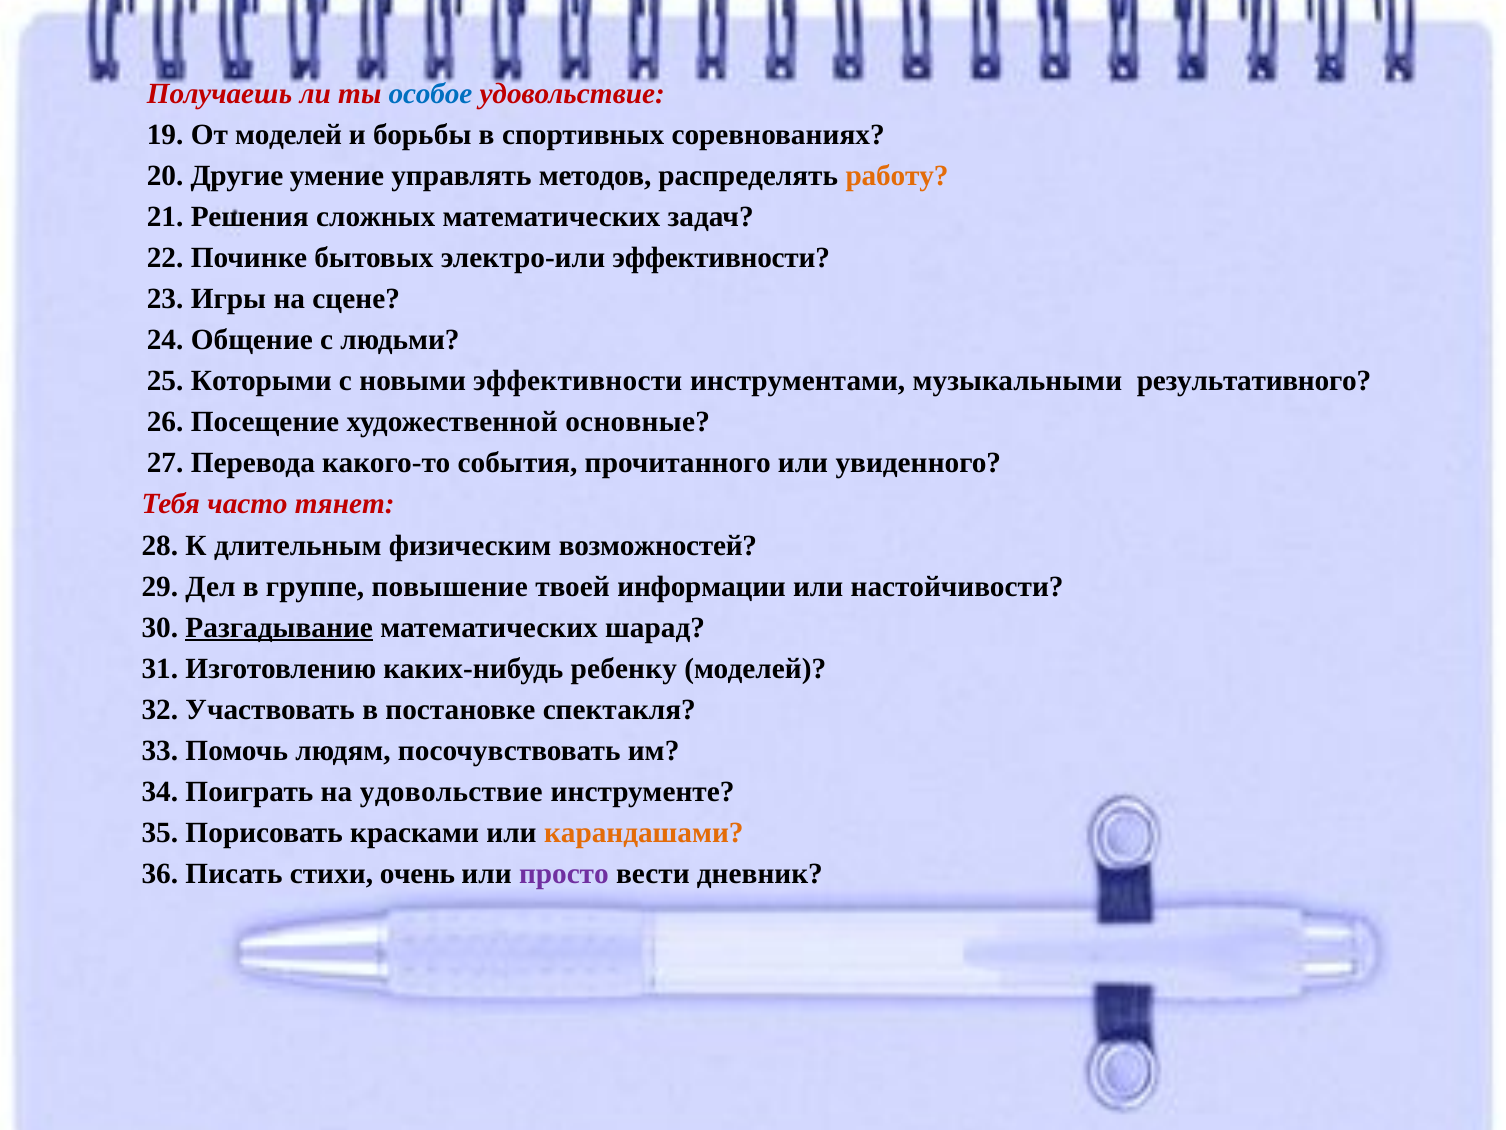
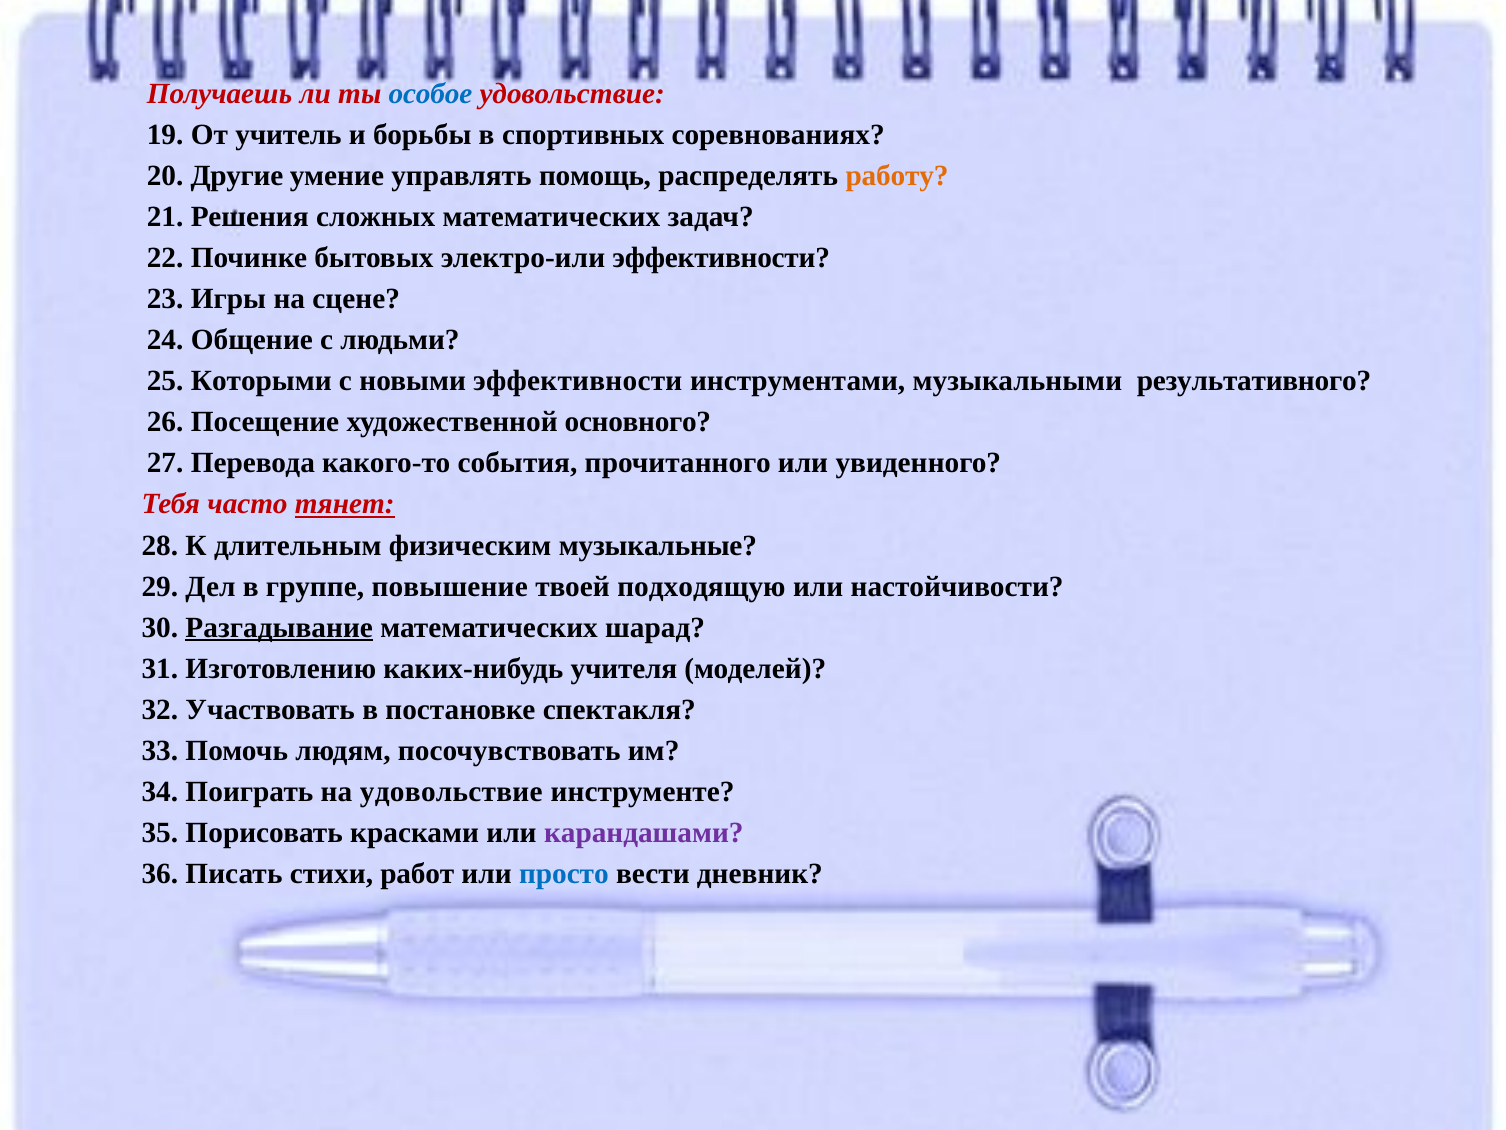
От моделей: моделей -> учитель
методов: методов -> помощь
основные: основные -> основного
тянет underline: none -> present
возможностей: возможностей -> музыкальные
информации: информации -> подходящую
ребенку: ребенку -> учителя
карандашами colour: orange -> purple
очень: очень -> работ
просто colour: purple -> blue
